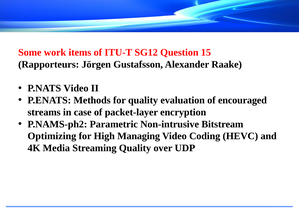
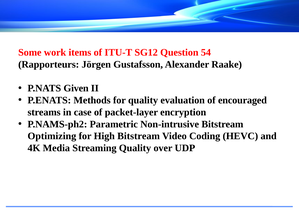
15: 15 -> 54
P.NATS Video: Video -> Given
High Managing: Managing -> Bitstream
